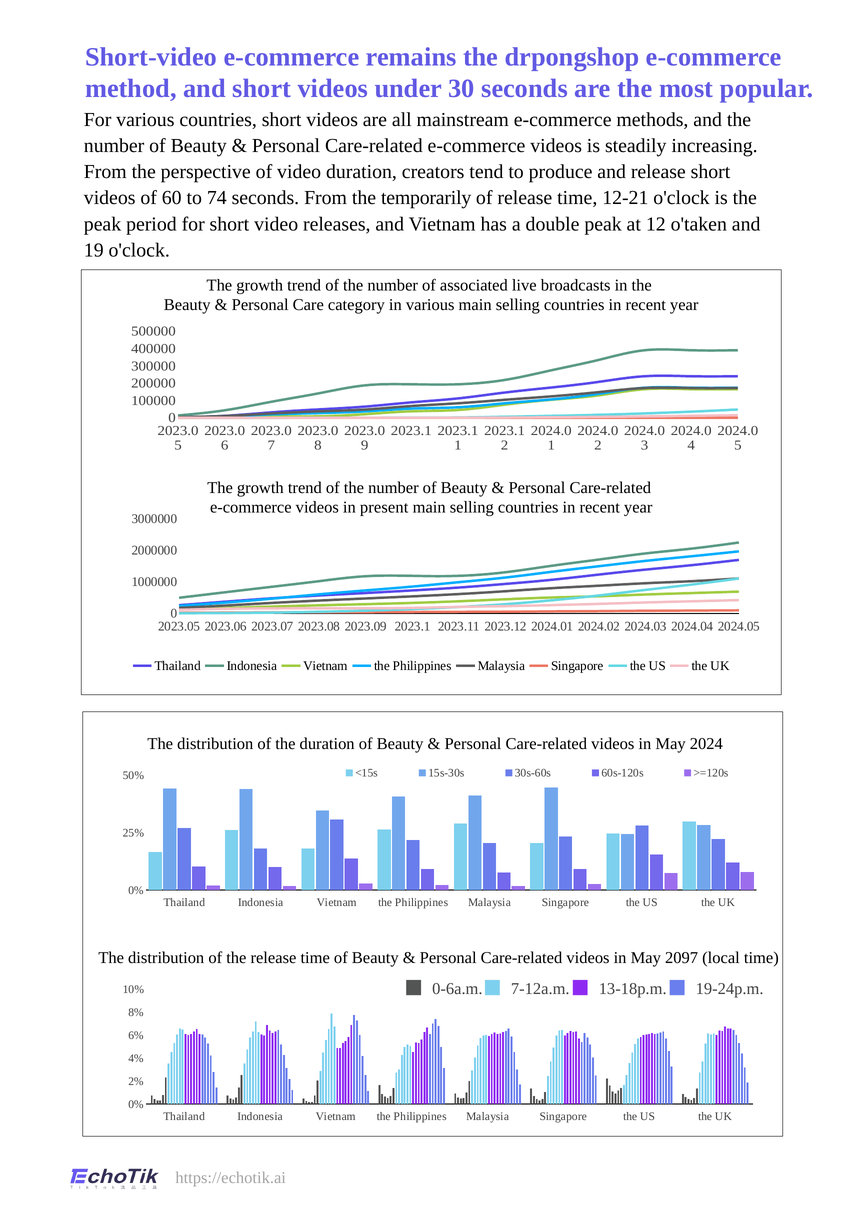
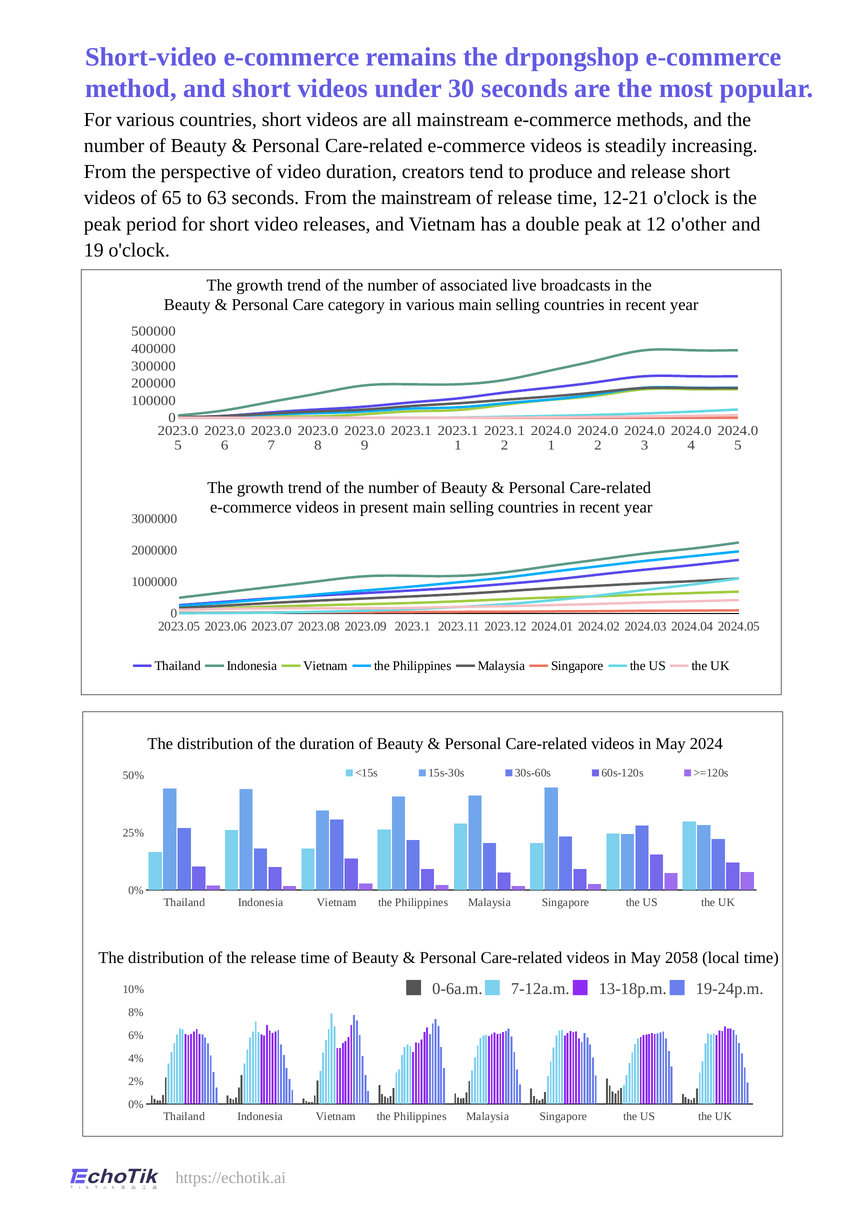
60: 60 -> 65
74: 74 -> 63
the temporarily: temporarily -> mainstream
o'taken: o'taken -> o'other
2097: 2097 -> 2058
